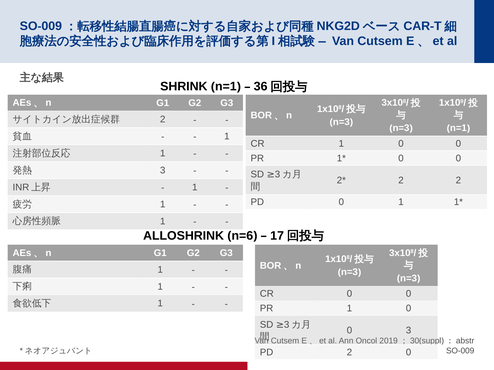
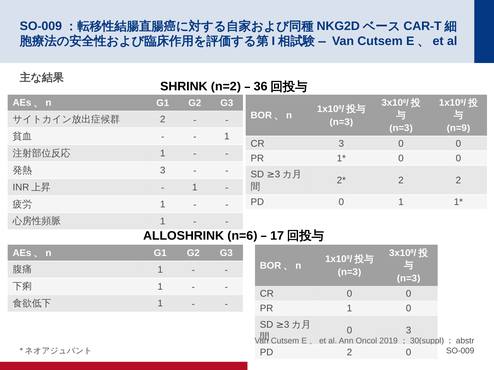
n=1 at (226, 87): n=1 -> n=2
n=1 at (458, 128): n=1 -> n=9
CR 1: 1 -> 3
